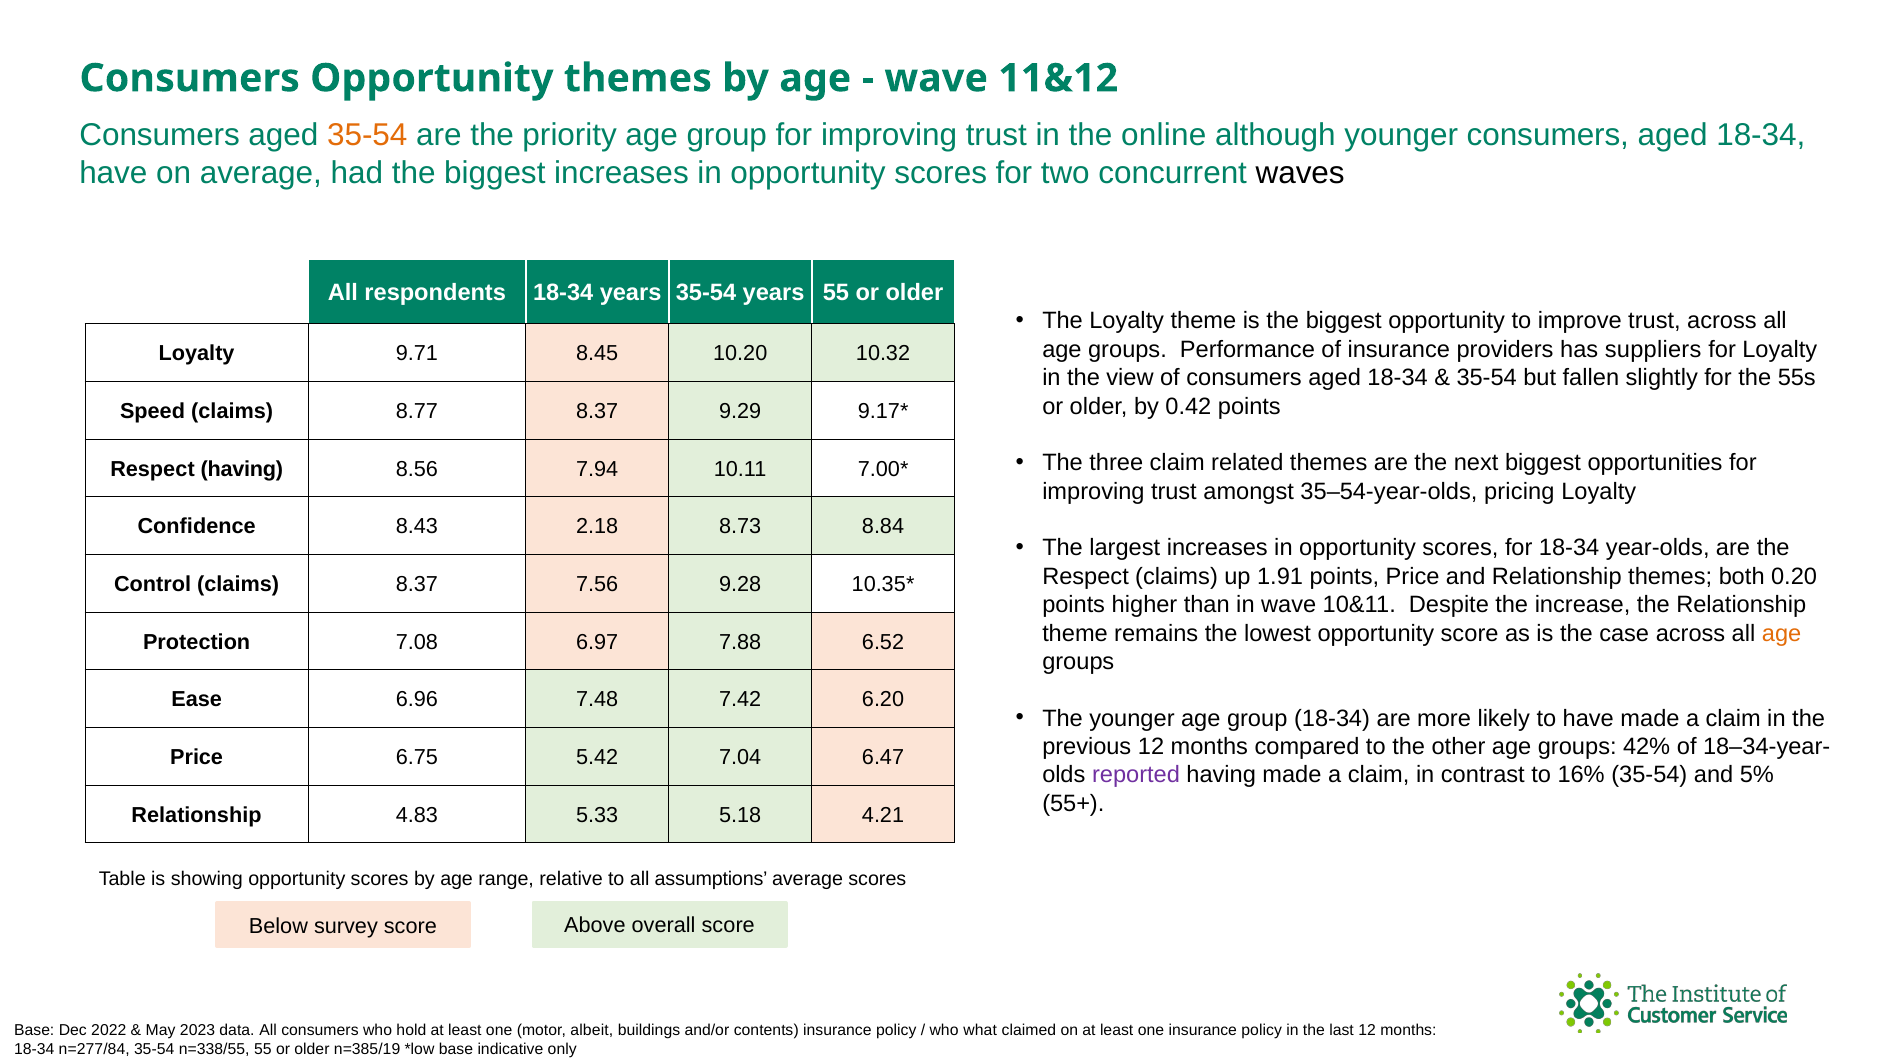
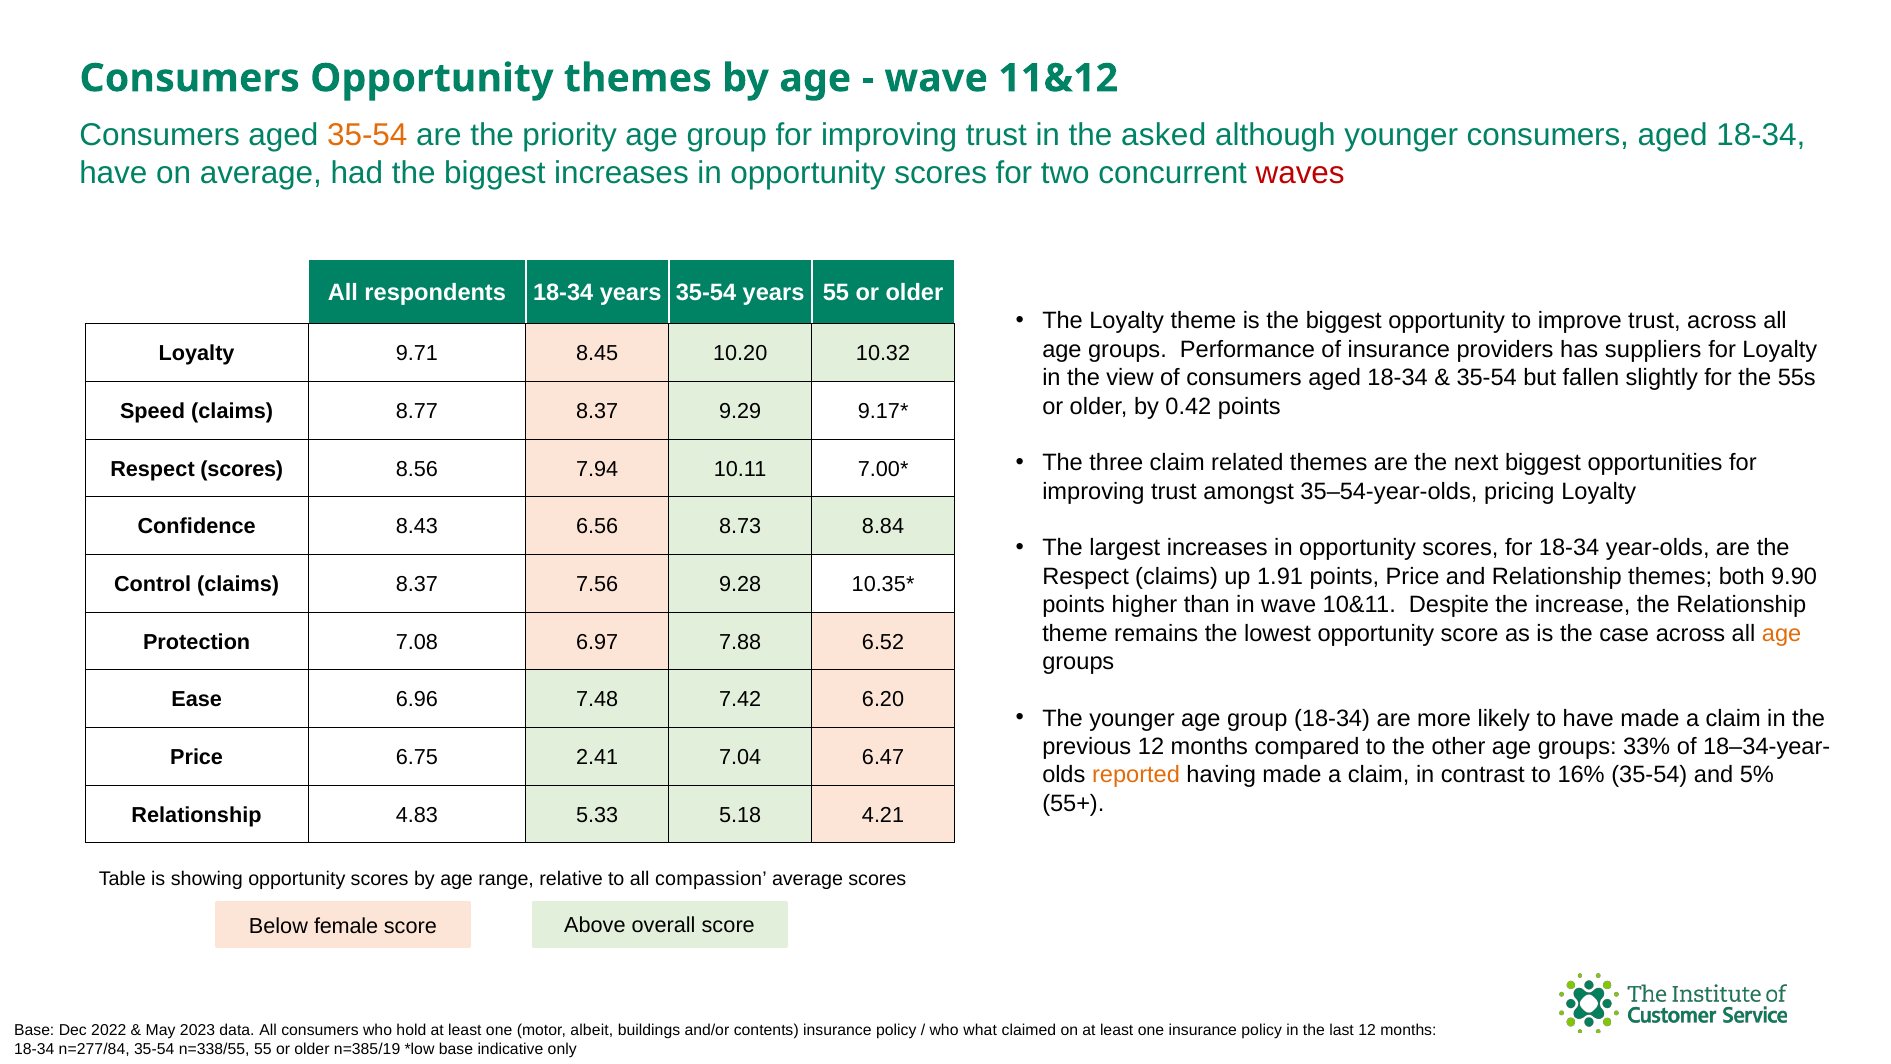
online: online -> asked
waves colour: black -> red
Respect having: having -> scores
2.18: 2.18 -> 6.56
0.20: 0.20 -> 9.90
42%: 42% -> 33%
5.42: 5.42 -> 2.41
reported colour: purple -> orange
assumptions: assumptions -> compassion
survey: survey -> female
